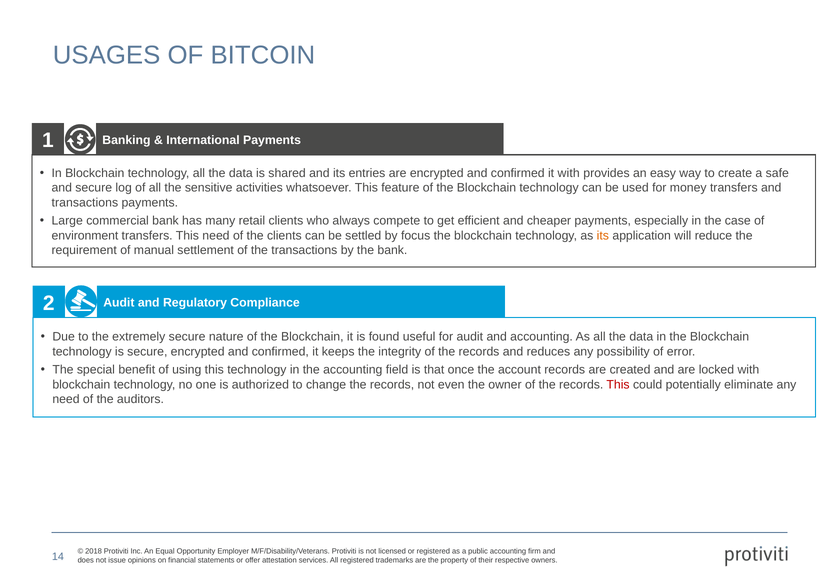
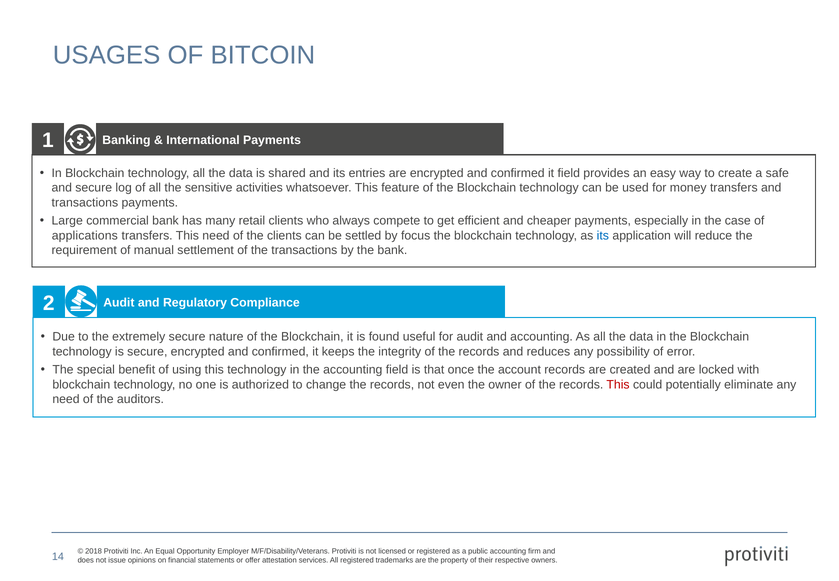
it with: with -> field
environment: environment -> applications
its at (603, 236) colour: orange -> blue
